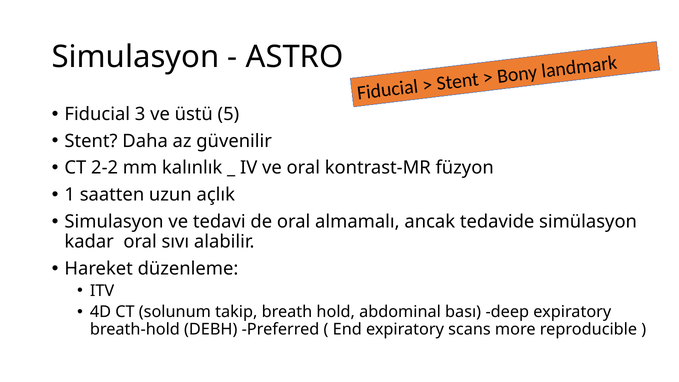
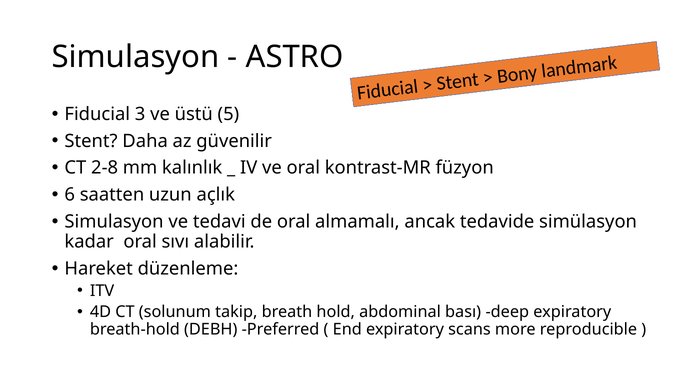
2-2: 2-2 -> 2-8
1: 1 -> 6
